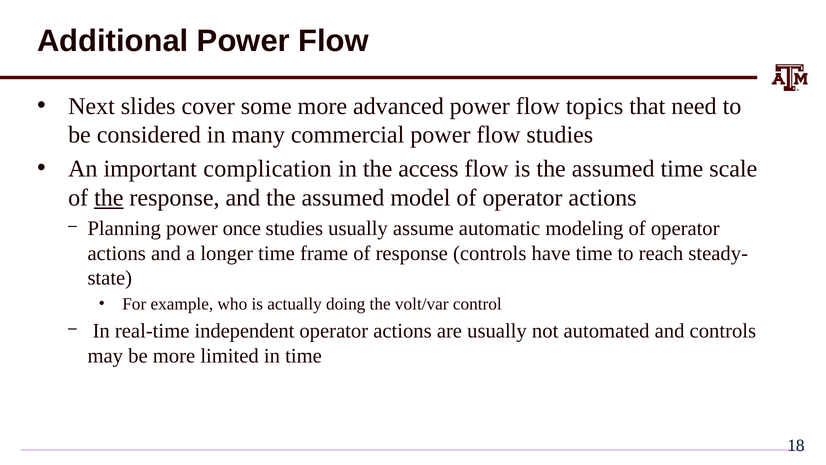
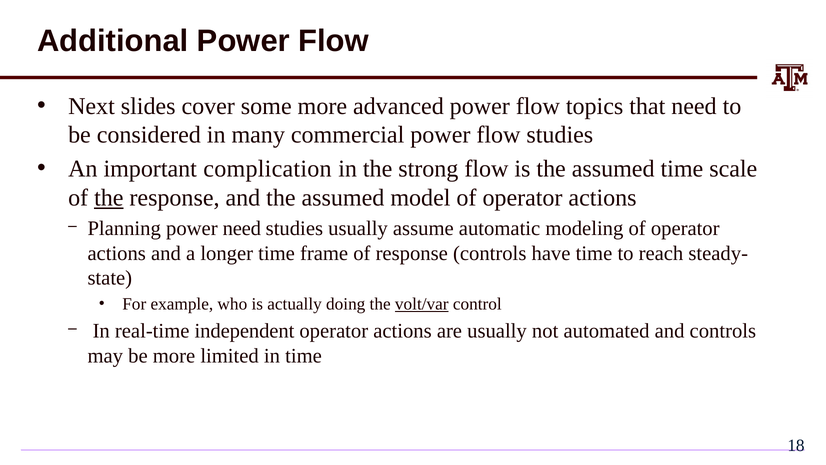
access: access -> strong
power once: once -> need
volt/var underline: none -> present
